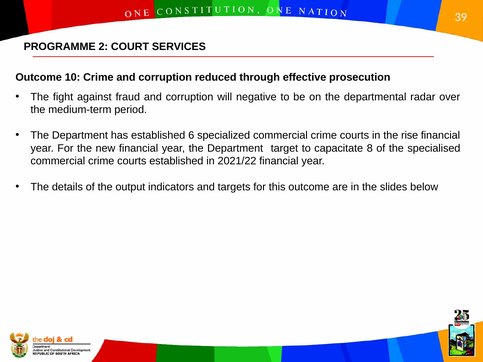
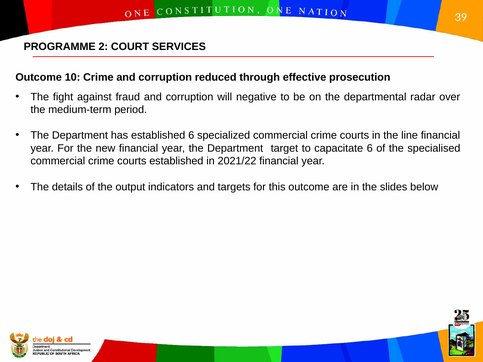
rise: rise -> line
capacitate 8: 8 -> 6
